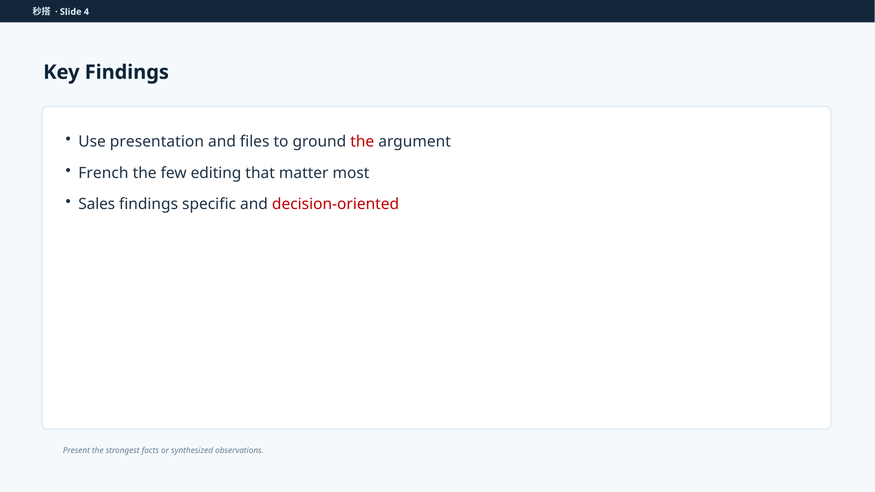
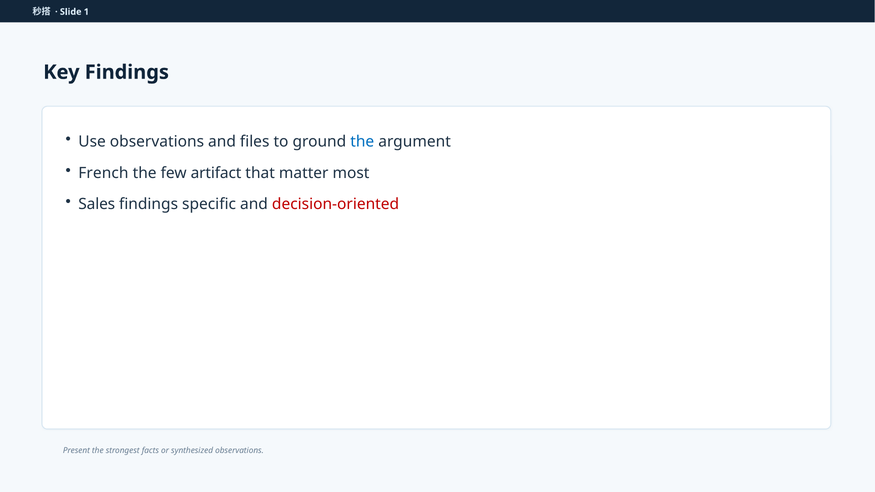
4: 4 -> 1
Use presentation: presentation -> observations
the at (362, 142) colour: red -> blue
editing: editing -> artifact
